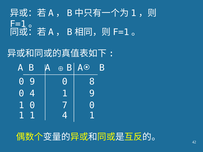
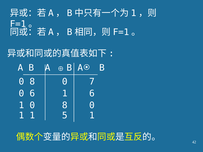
9 at (32, 82): 9 -> 8
8: 8 -> 7
0 4: 4 -> 6
1 9: 9 -> 6
1 0 7: 7 -> 8
1 4: 4 -> 5
